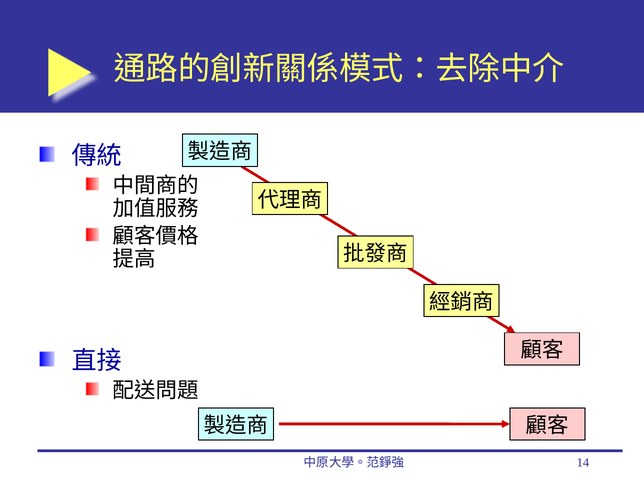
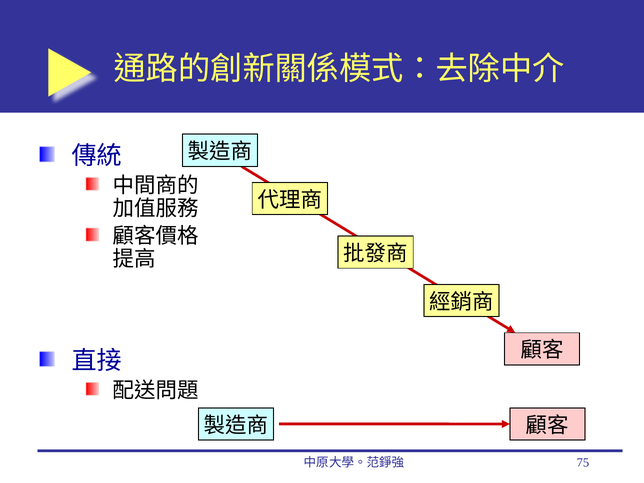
14: 14 -> 75
